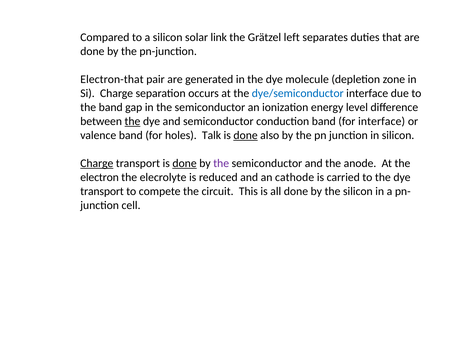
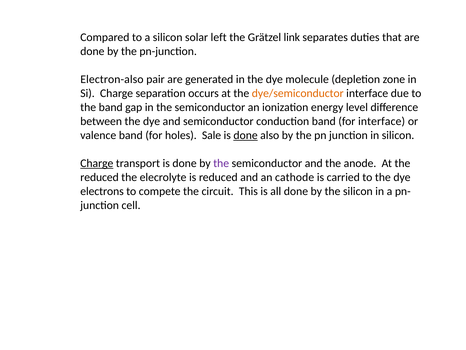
link: link -> left
left: left -> link
Electron-that: Electron-that -> Electron-also
dye/semiconductor colour: blue -> orange
the at (132, 121) underline: present -> none
Talk: Talk -> Sale
done at (185, 163) underline: present -> none
electron at (100, 177): electron -> reduced
transport at (102, 191): transport -> electrons
